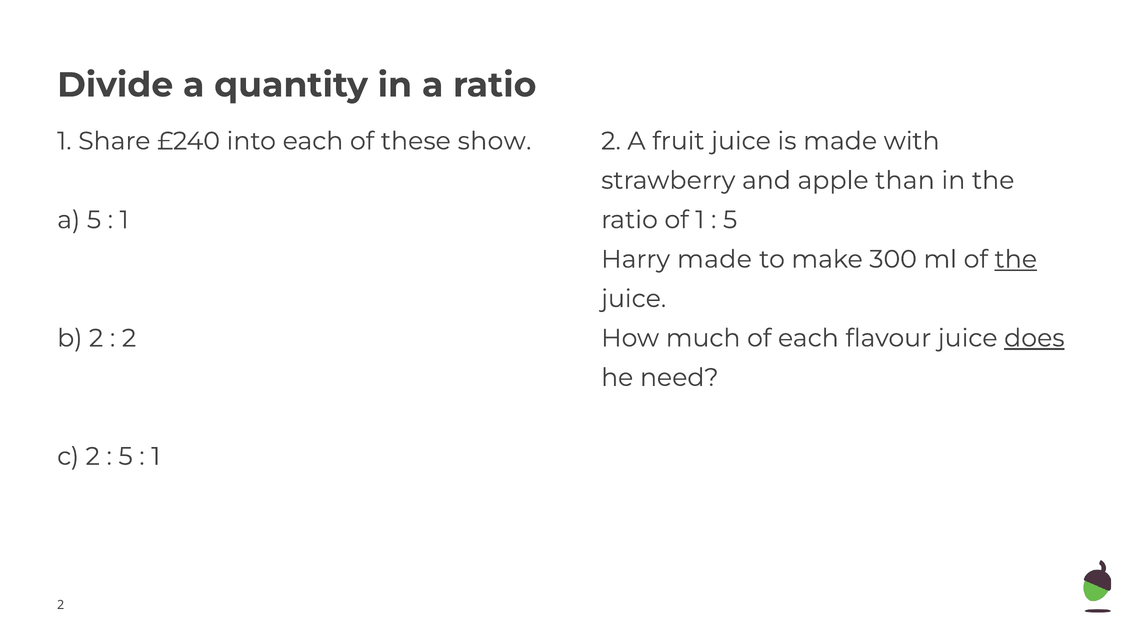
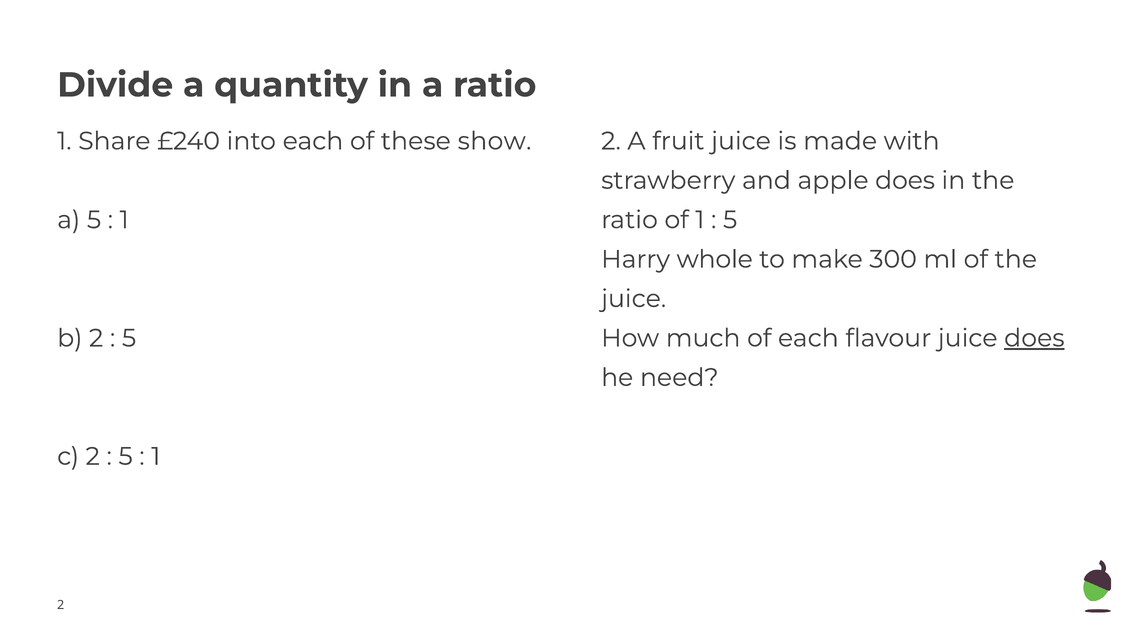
apple than: than -> does
Harry made: made -> whole
the at (1016, 259) underline: present -> none
2 at (129, 338): 2 -> 5
